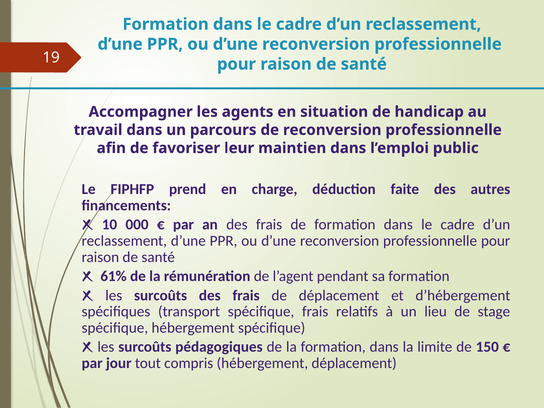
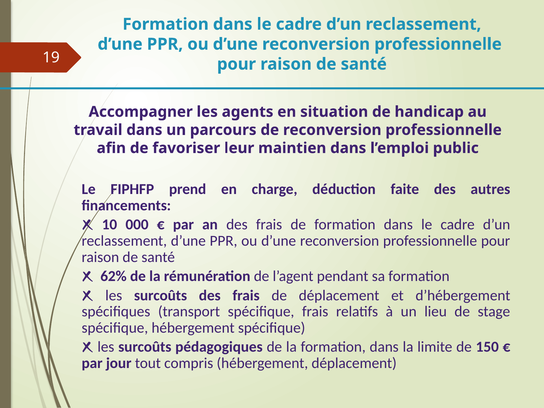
61%: 61% -> 62%
